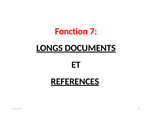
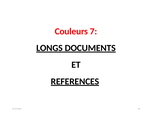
Fonction: Fonction -> Couleurs
